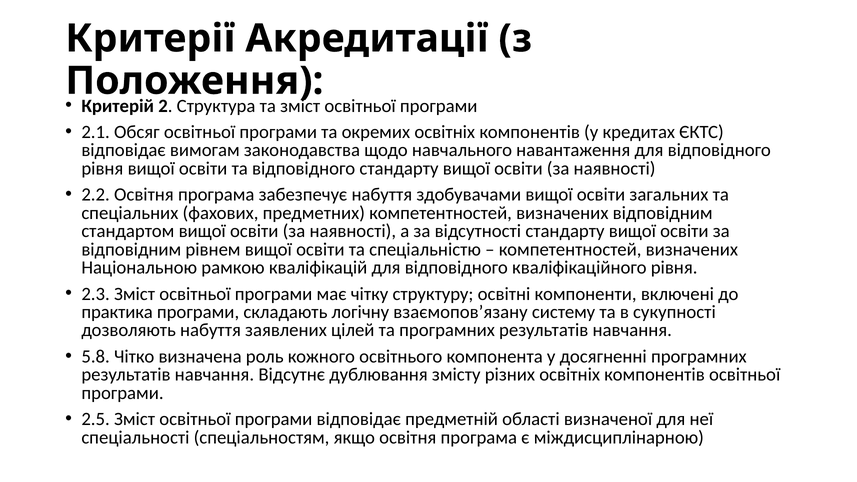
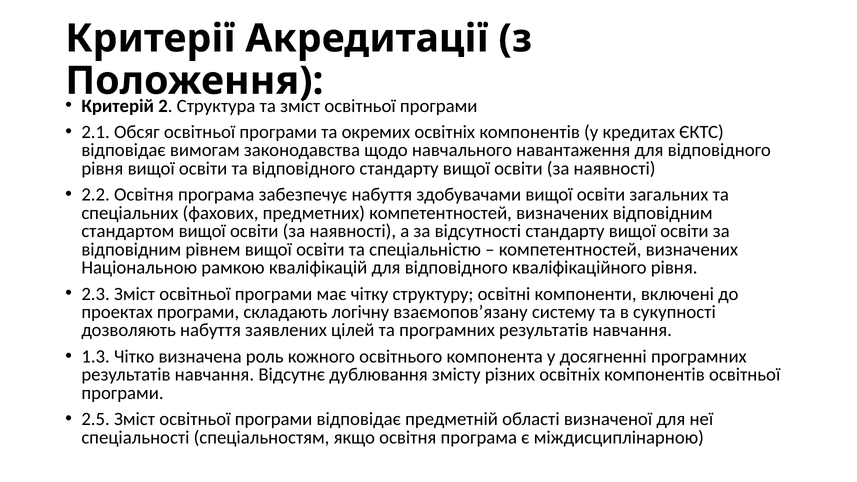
практика: практика -> проектах
5.8: 5.8 -> 1.3
